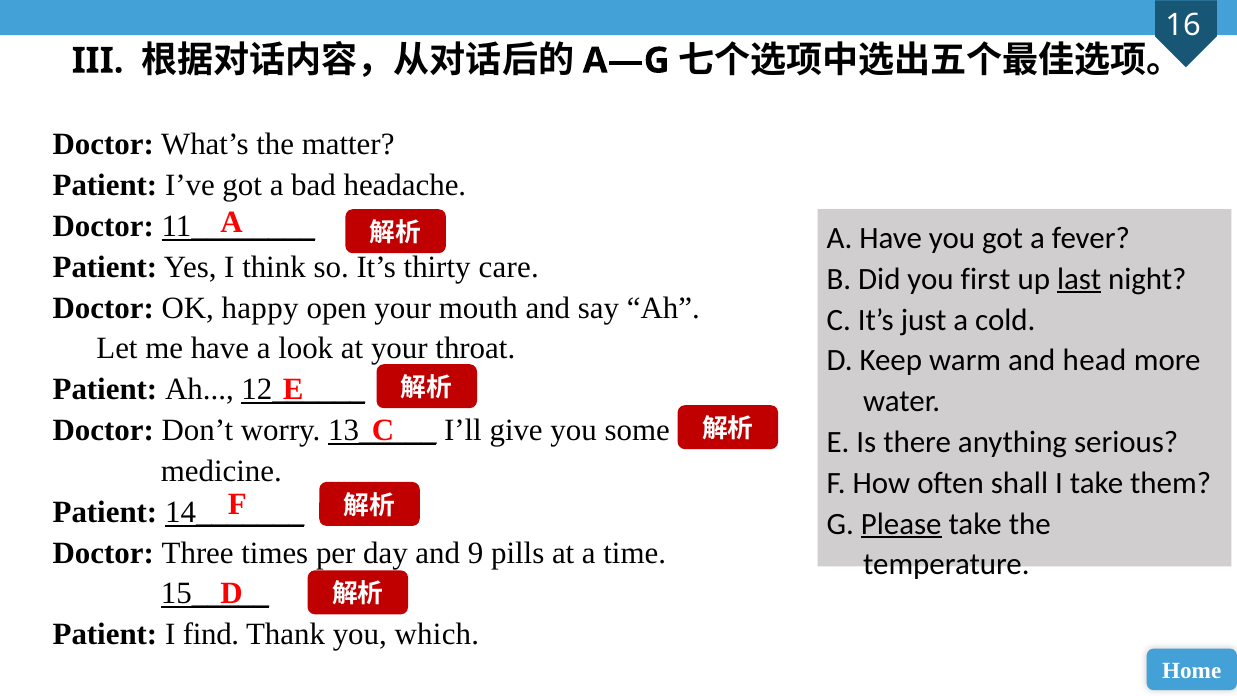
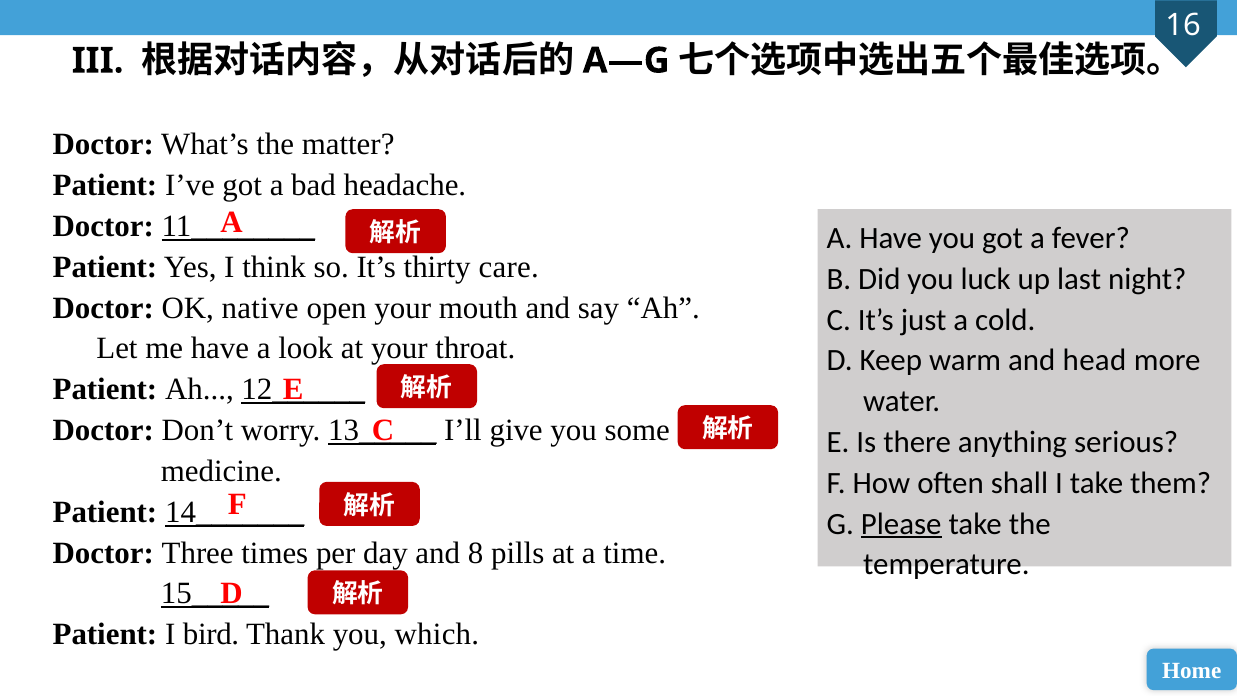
first: first -> luck
last underline: present -> none
happy: happy -> native
9: 9 -> 8
find: find -> bird
